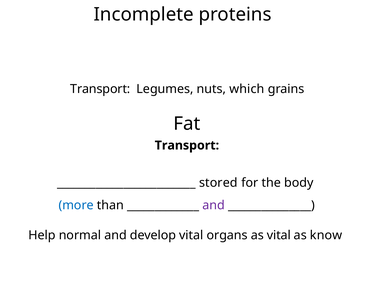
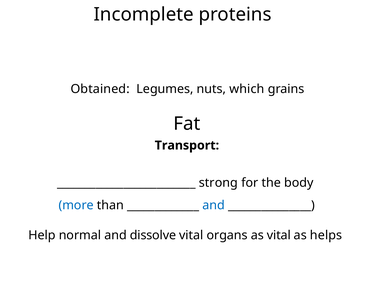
Transport at (100, 89): Transport -> Obtained
stored: stored -> strong
and at (214, 206) colour: purple -> blue
develop: develop -> dissolve
know: know -> helps
